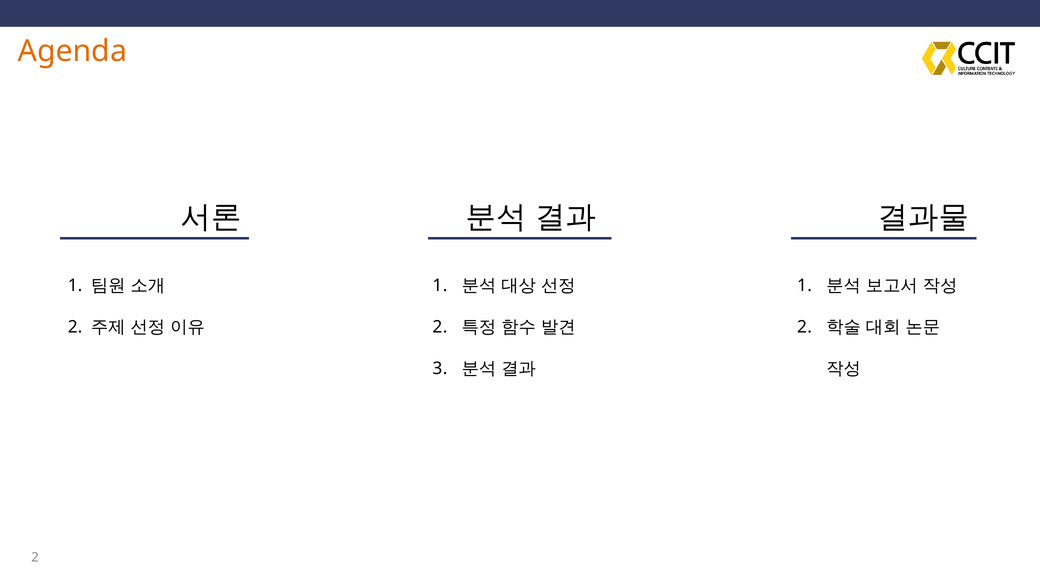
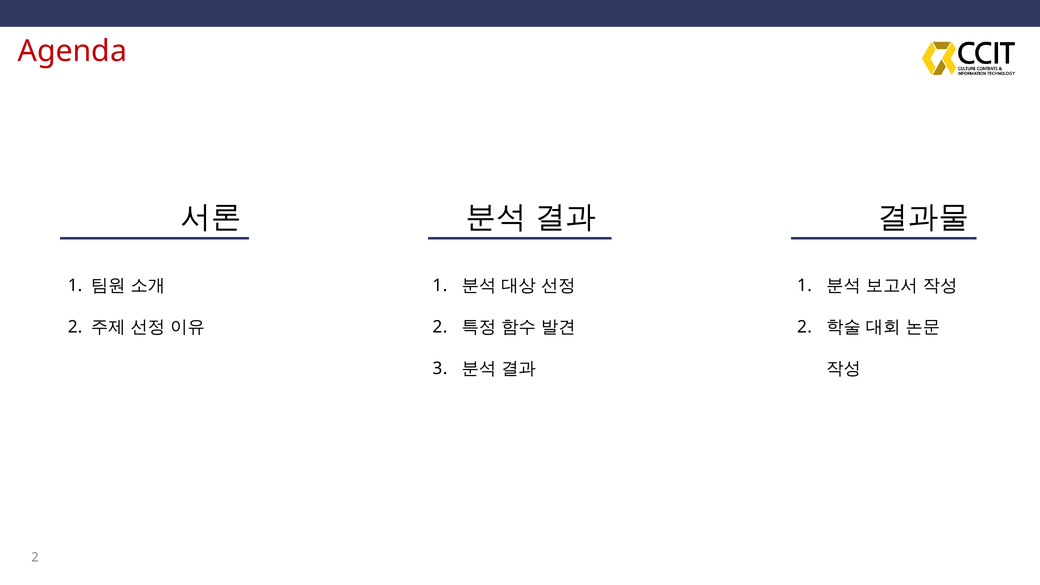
Agenda colour: orange -> red
